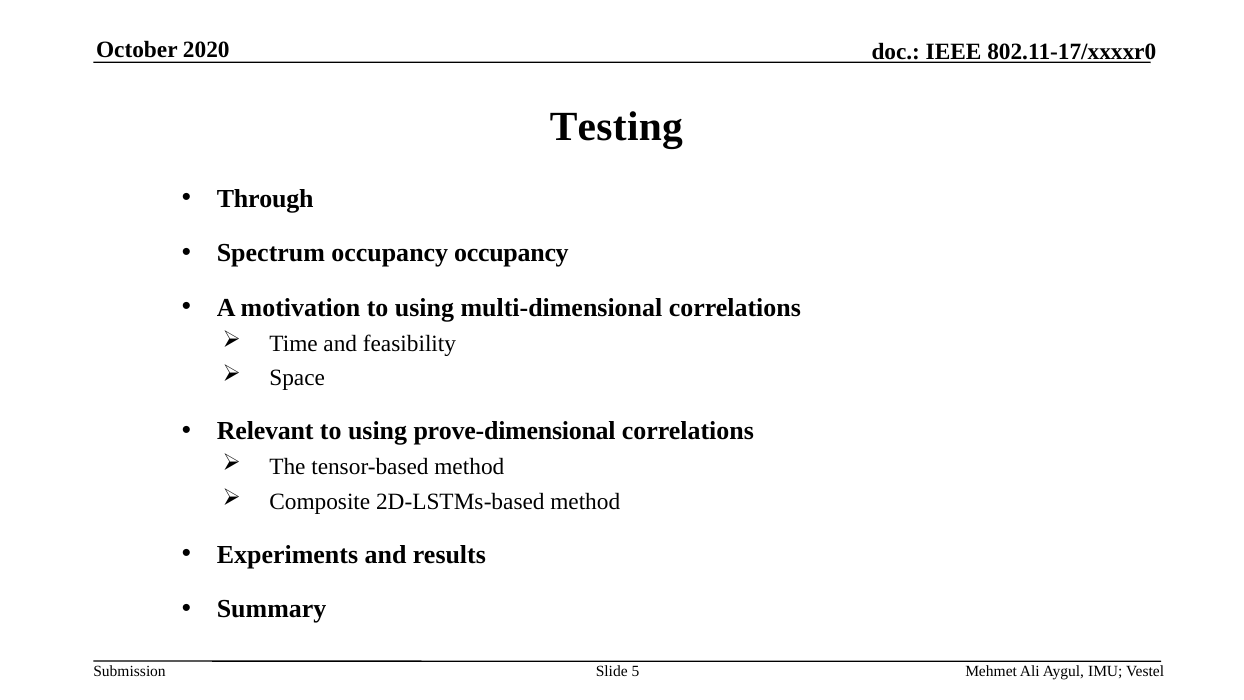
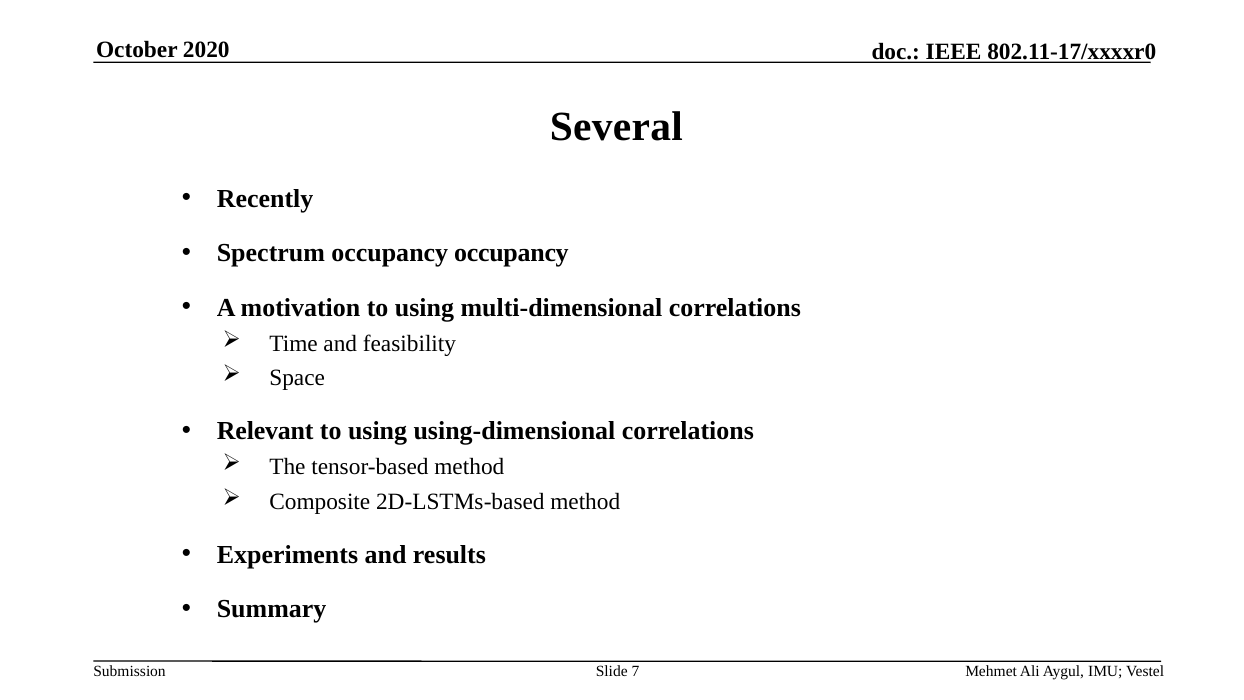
Testing: Testing -> Several
Through: Through -> Recently
prove-dimensional: prove-dimensional -> using-dimensional
5: 5 -> 7
